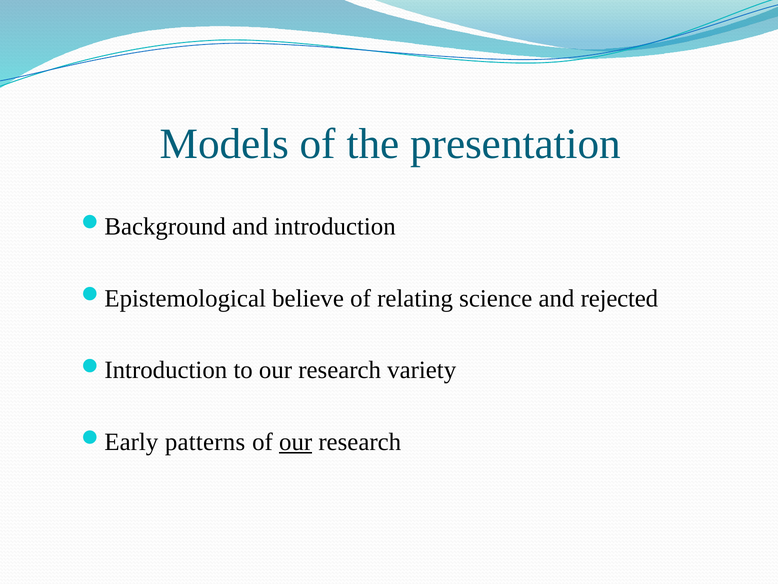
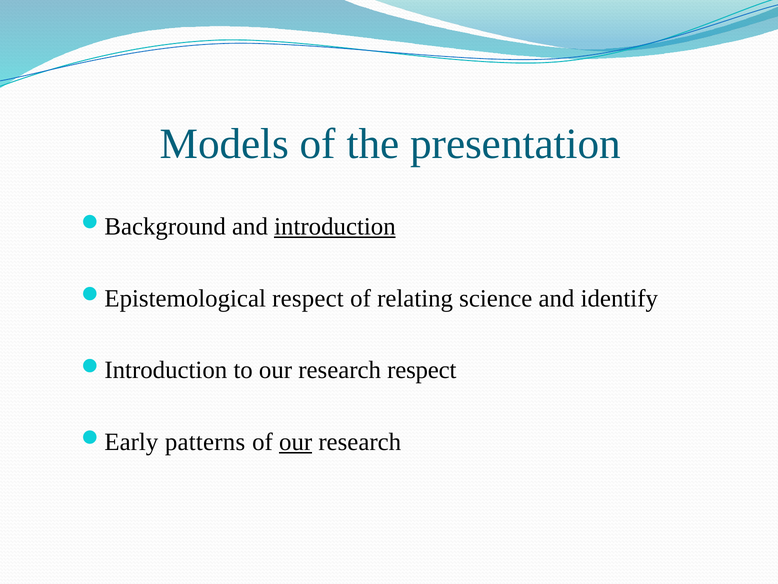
introduction underline: none -> present
believe at (308, 298): believe -> respect
rejected: rejected -> identify
research variety: variety -> respect
